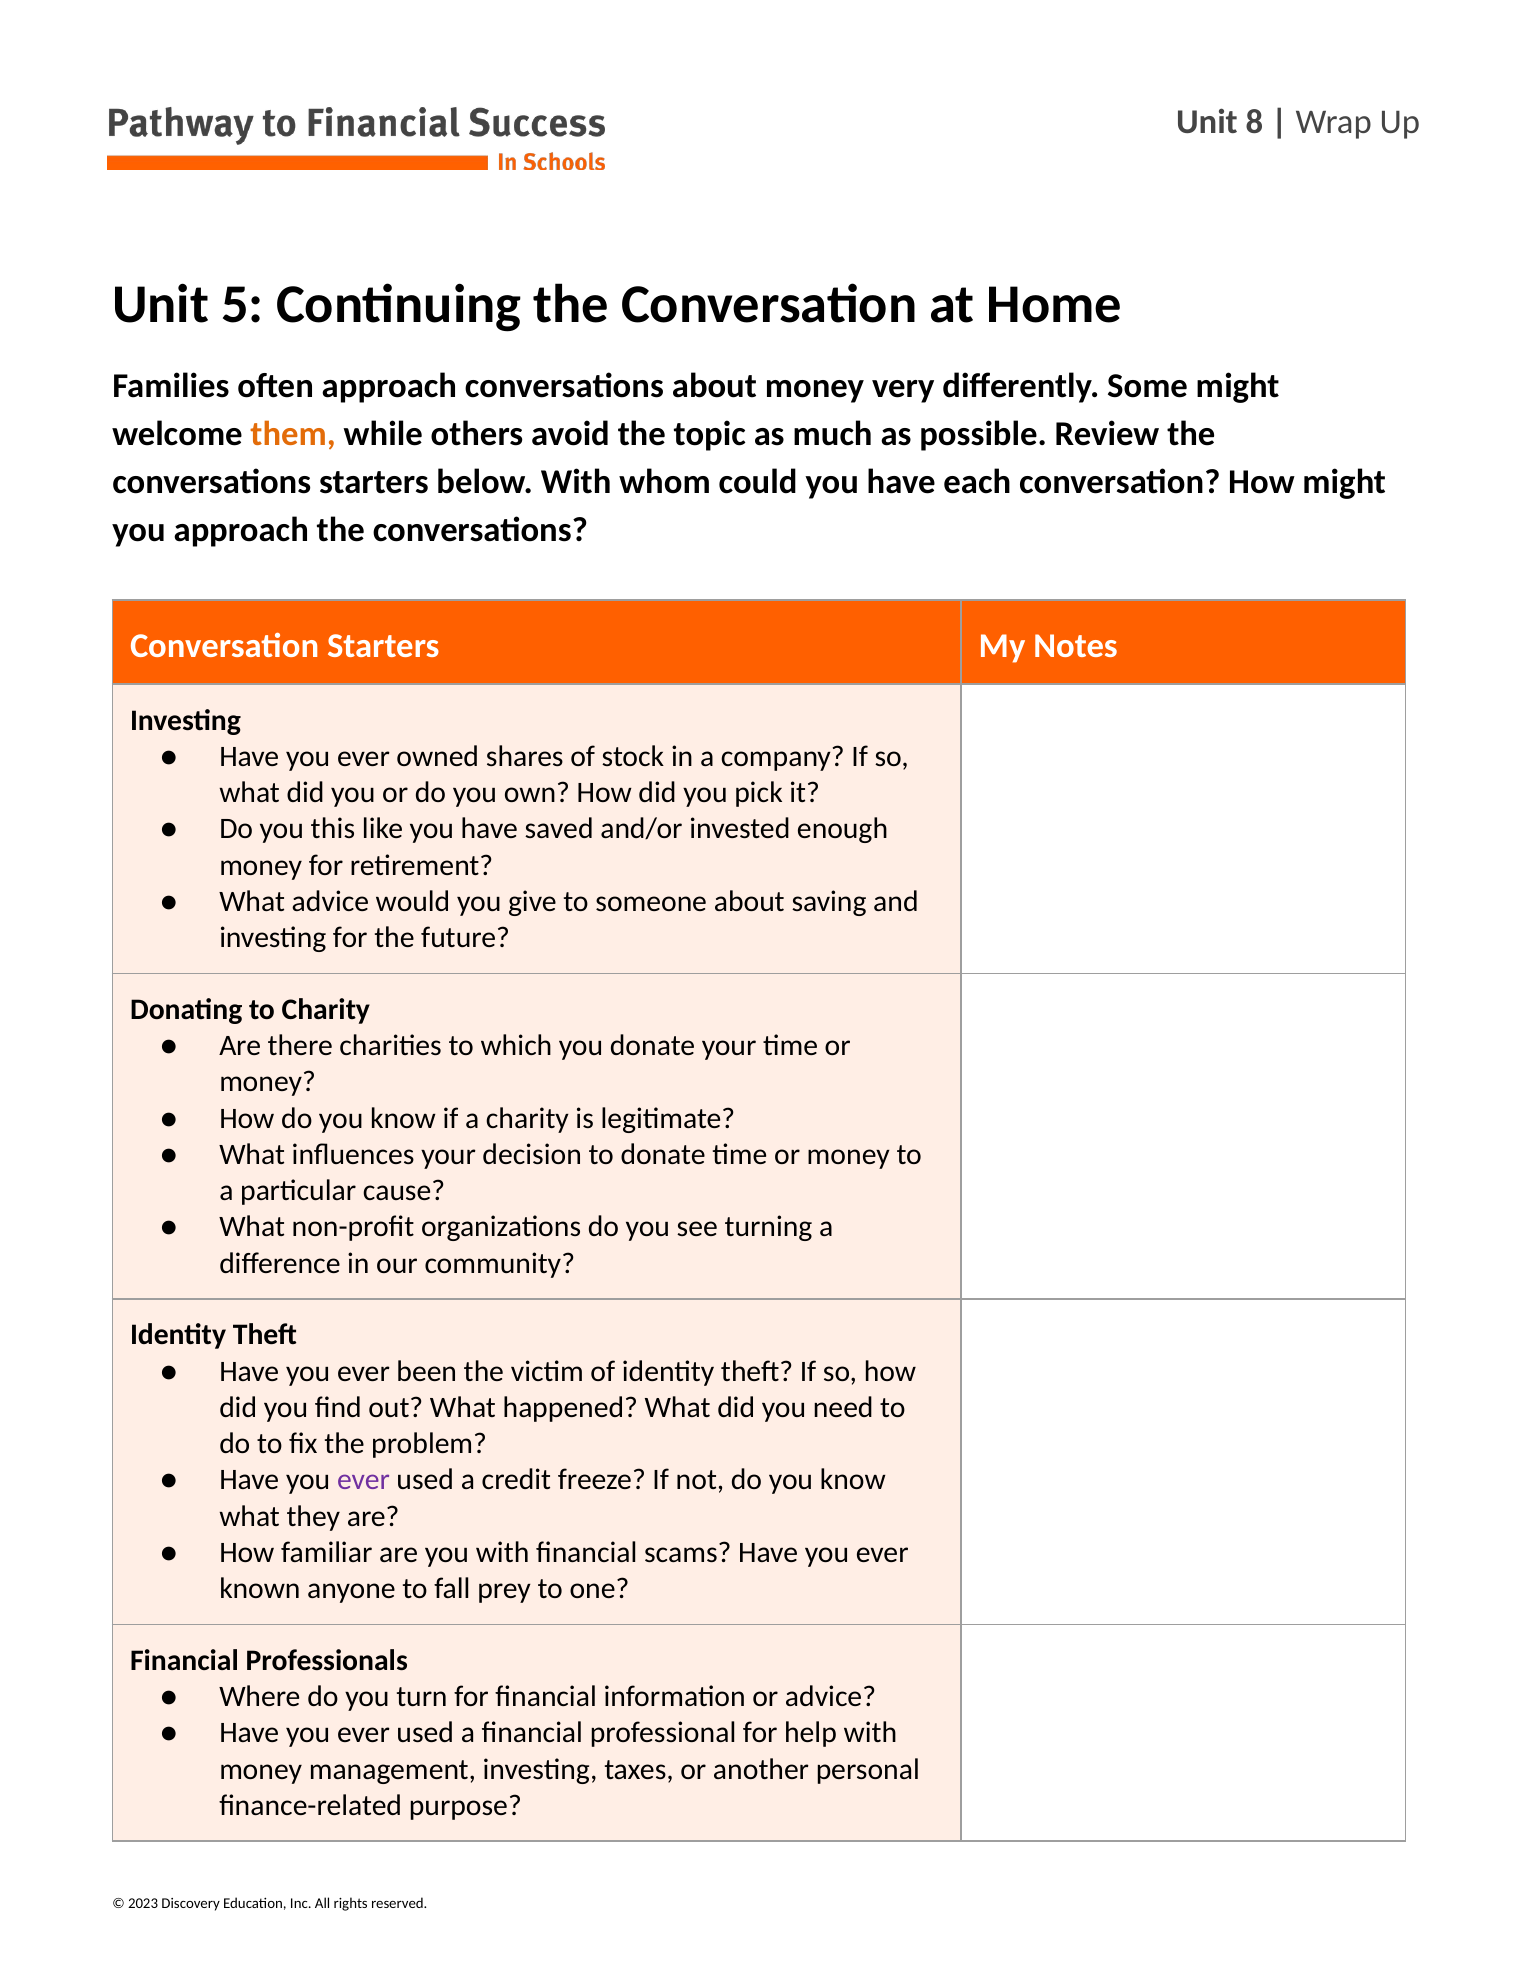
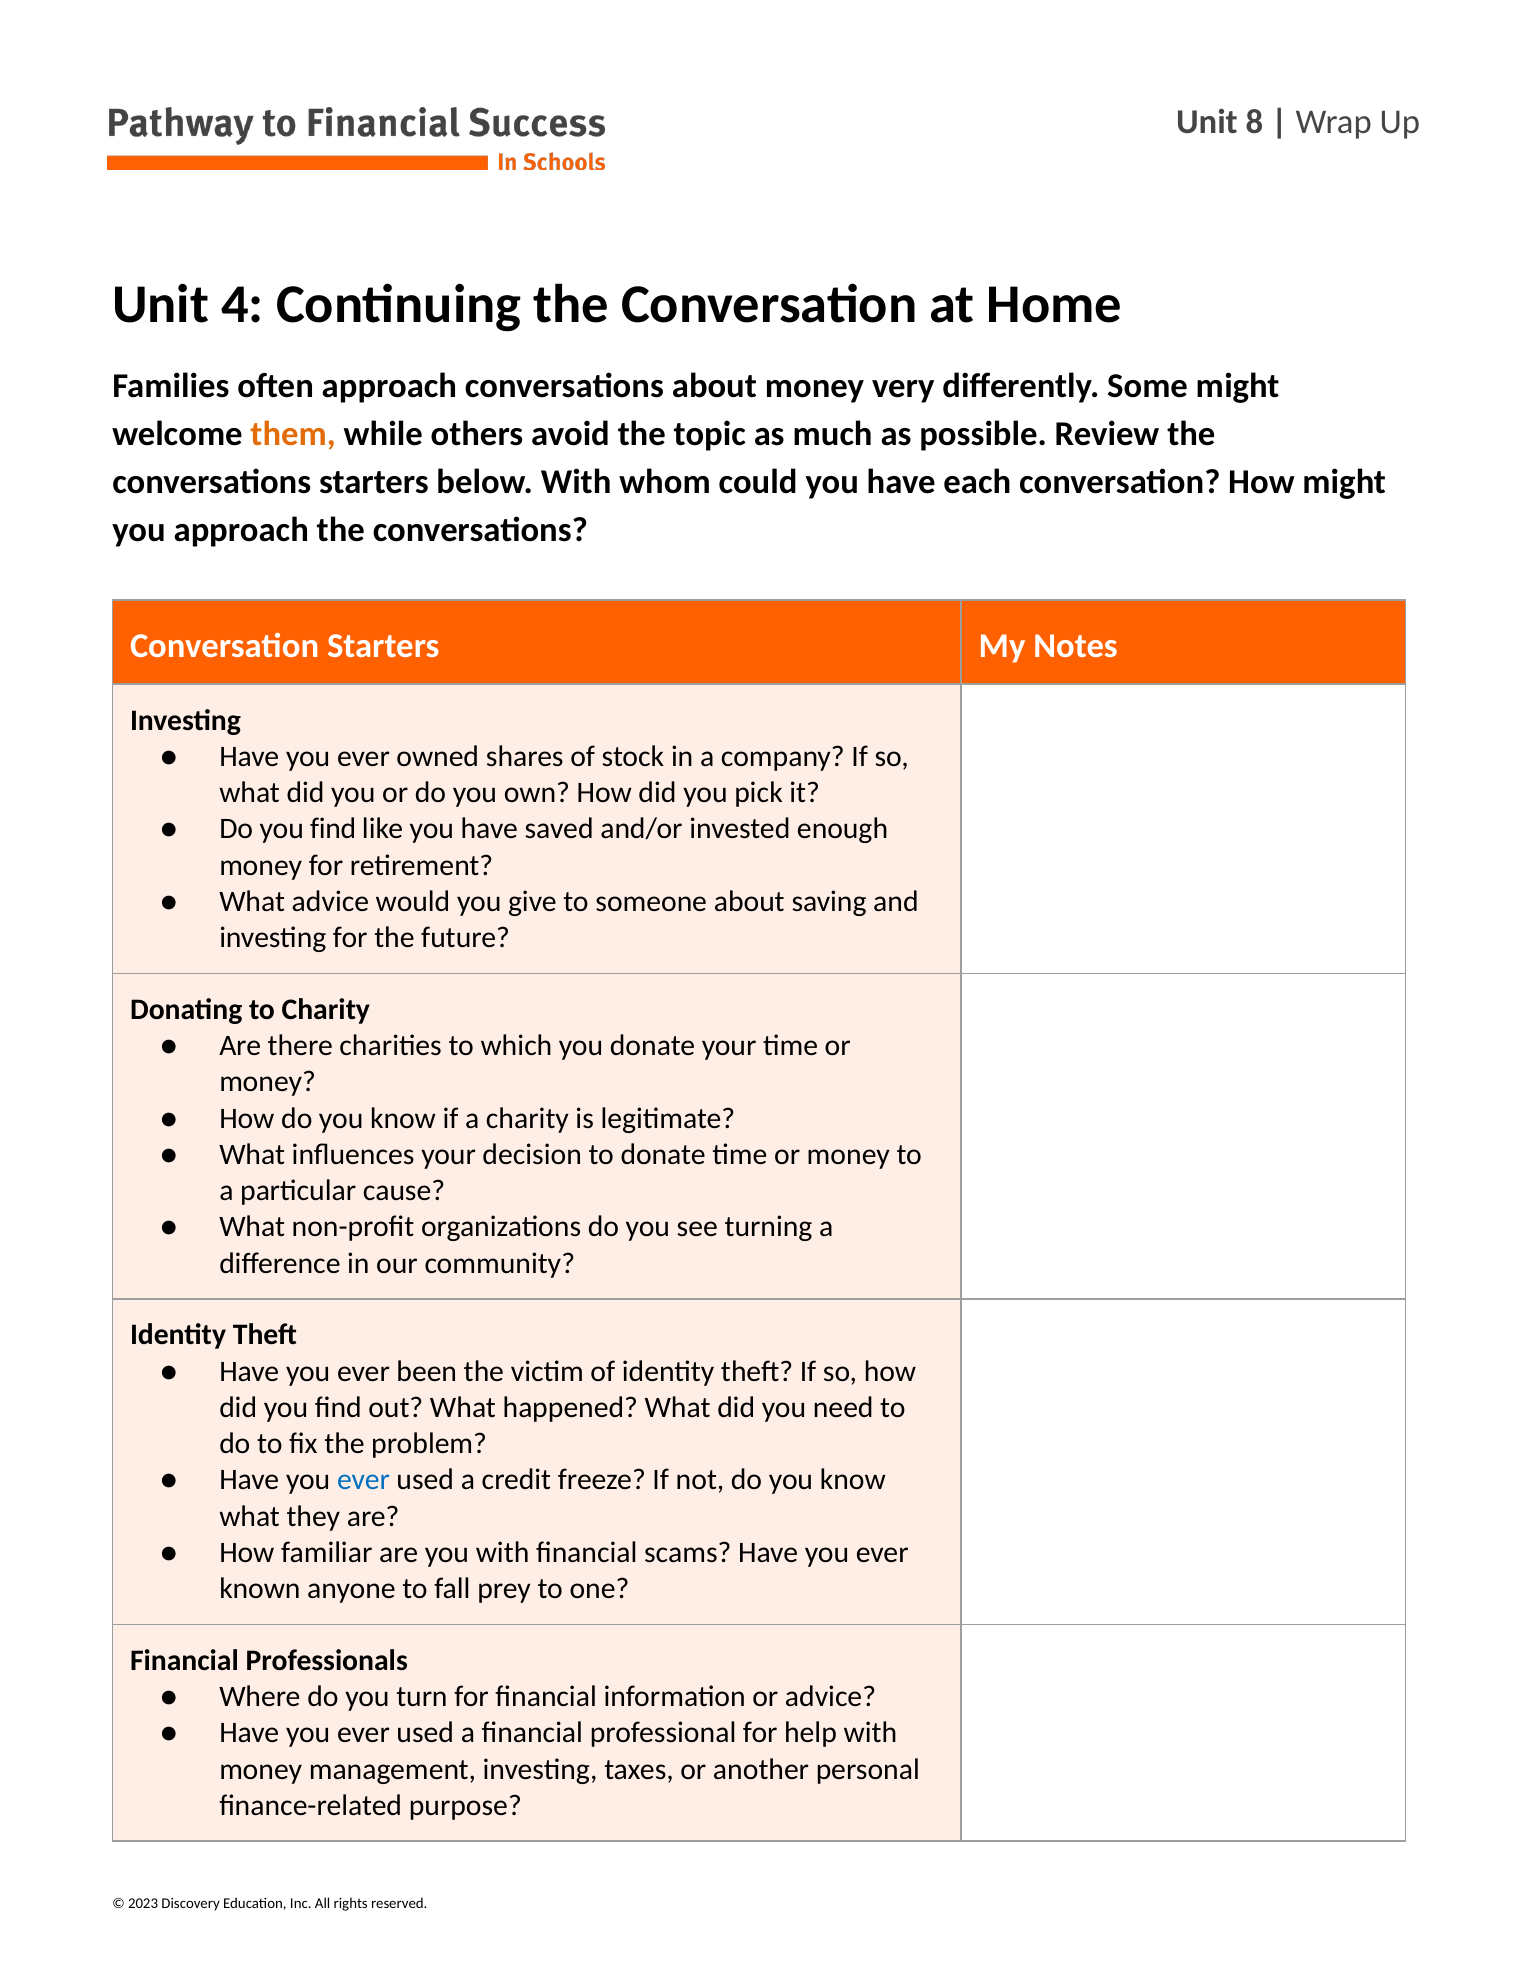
5: 5 -> 4
Do you this: this -> find
ever at (364, 1480) colour: purple -> blue
